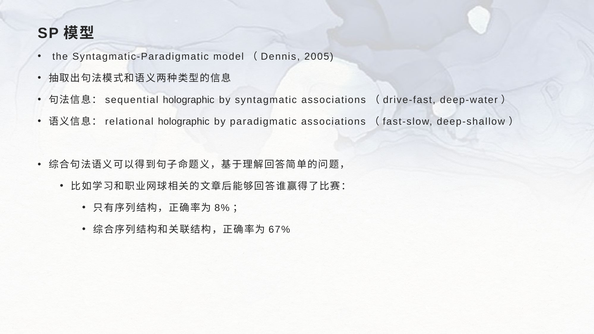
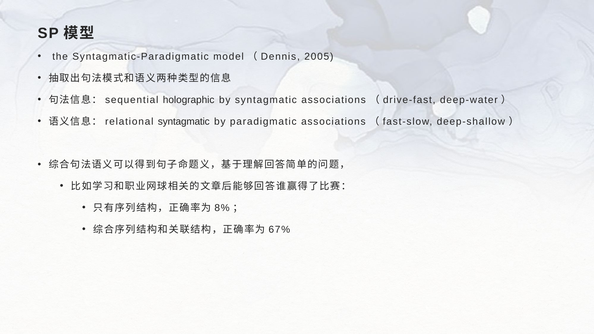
holographic at (184, 121): holographic -> syntagmatic
